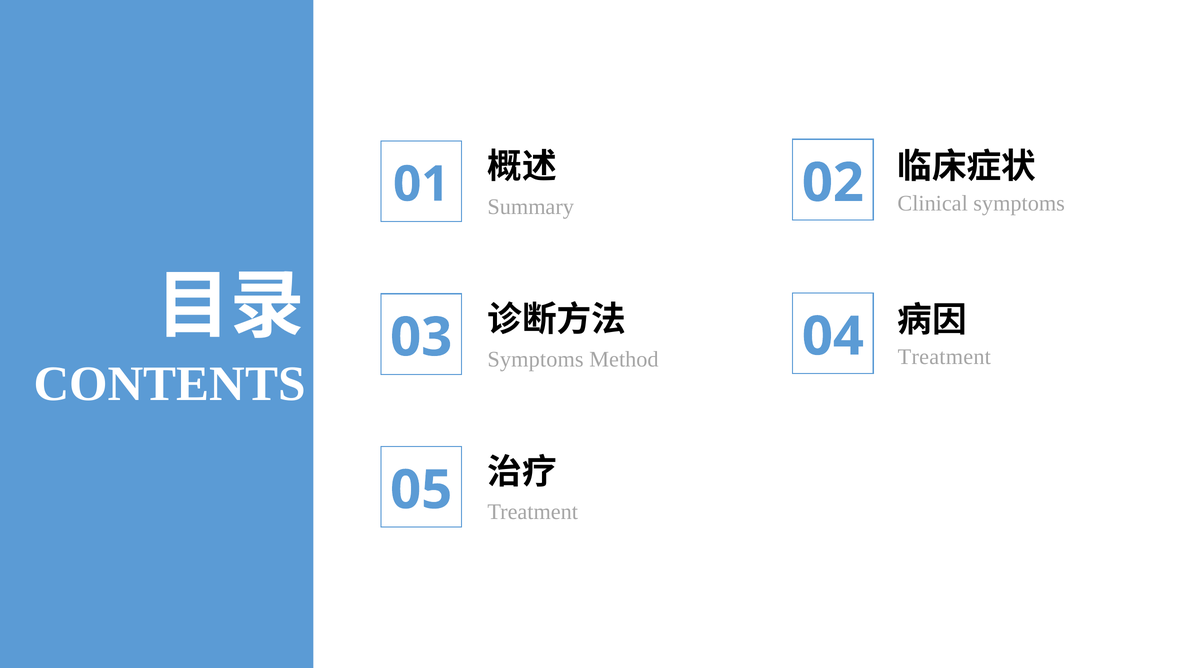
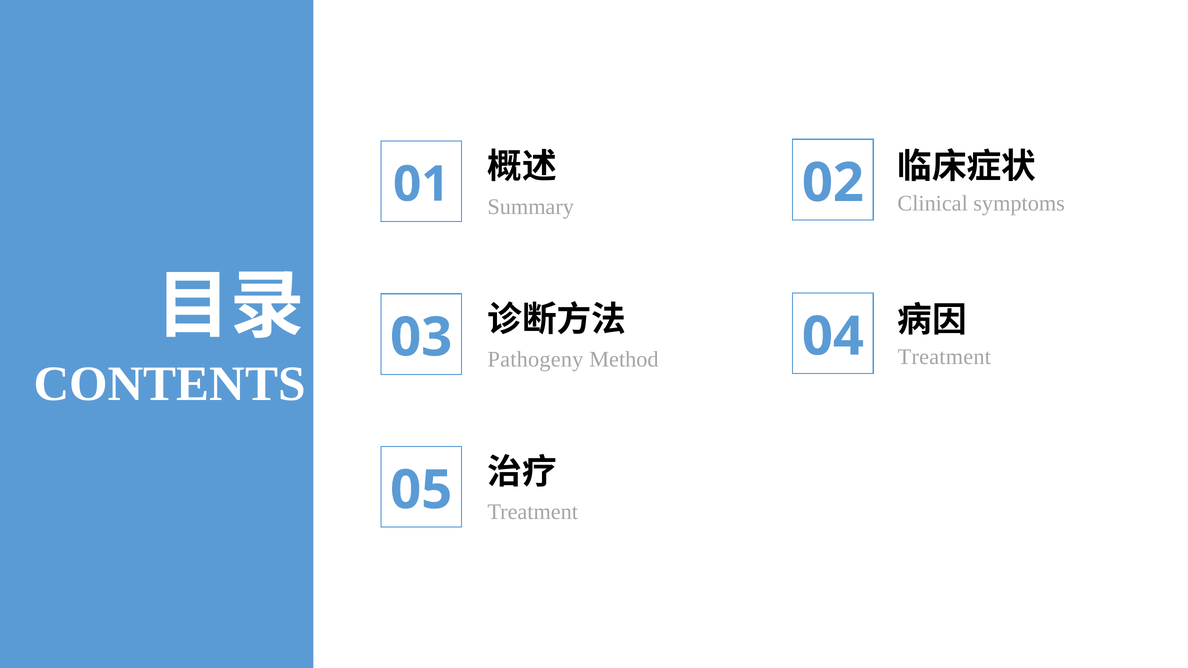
Symptoms at (536, 360): Symptoms -> Pathogeny
